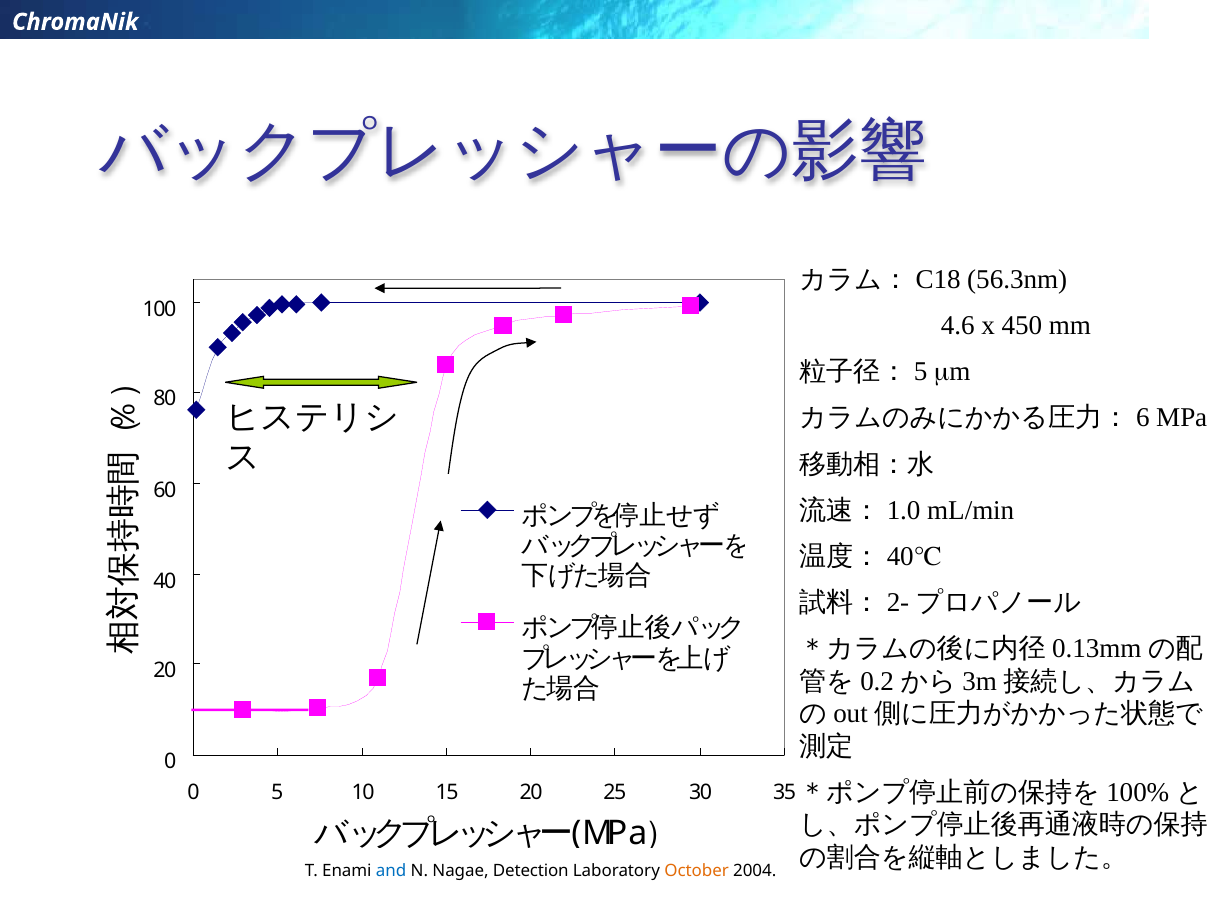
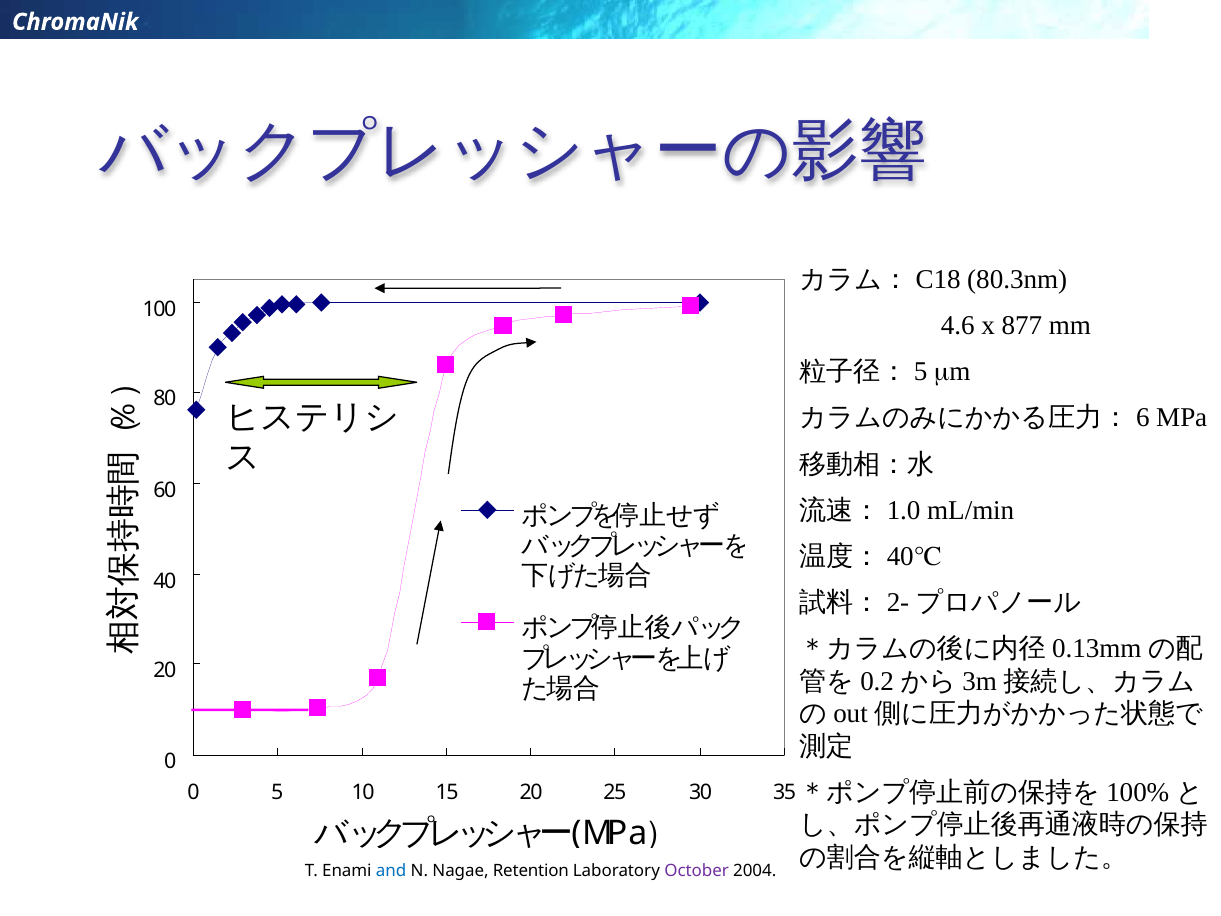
56.3nm: 56.3nm -> 80.3nm
450: 450 -> 877
Detection: Detection -> Retention
October colour: orange -> purple
